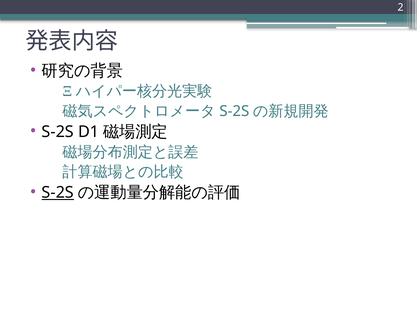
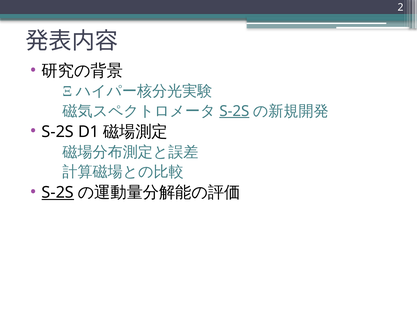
S-2S at (234, 111) underline: none -> present
